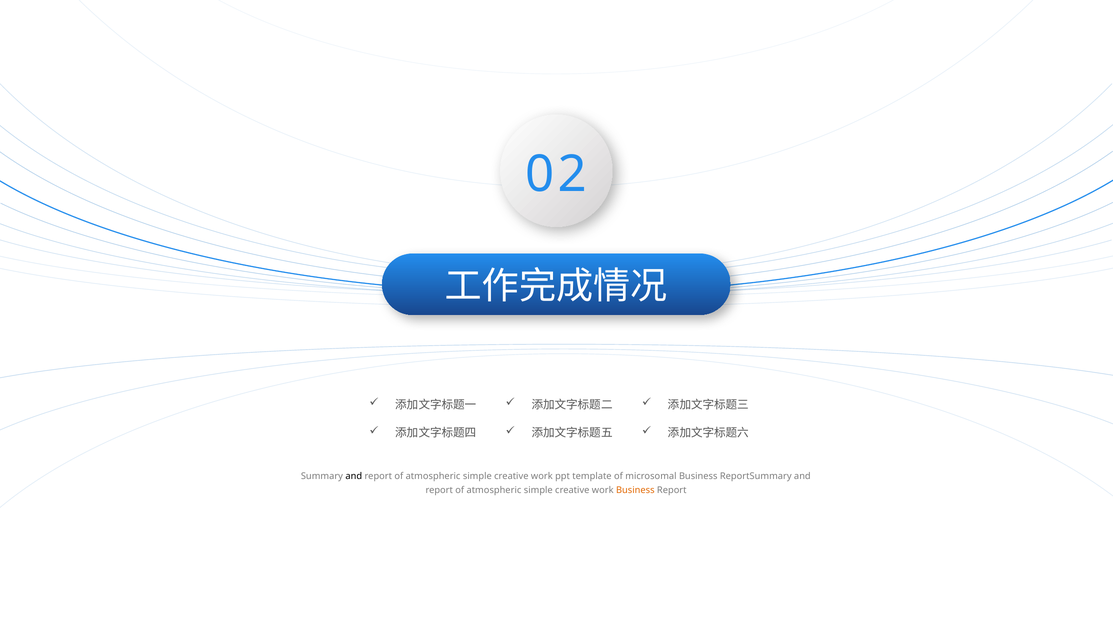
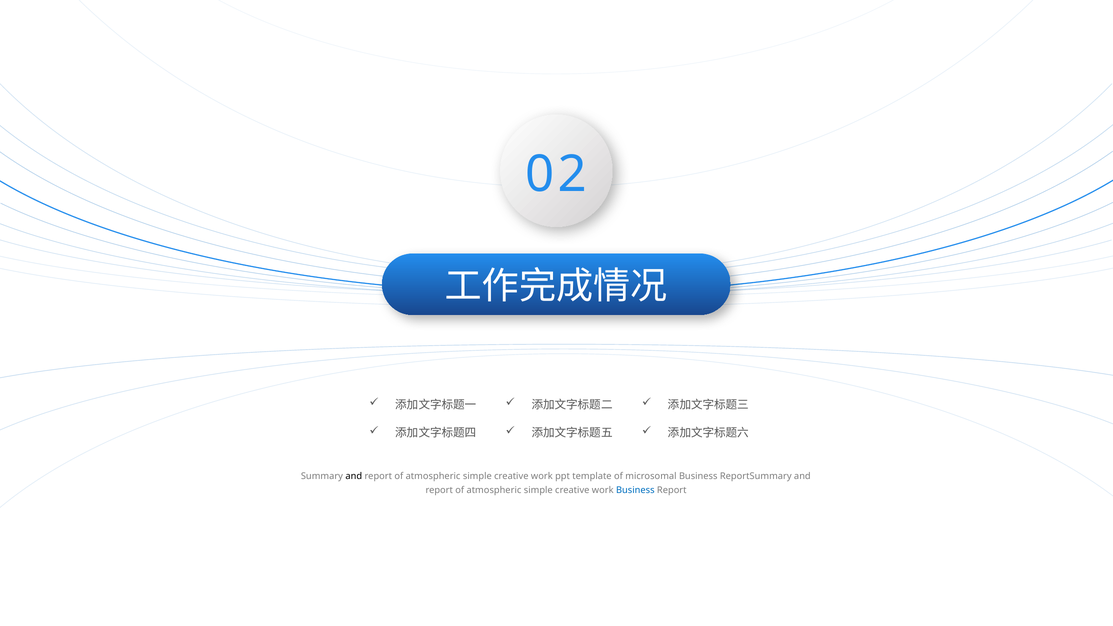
Business at (635, 490) colour: orange -> blue
